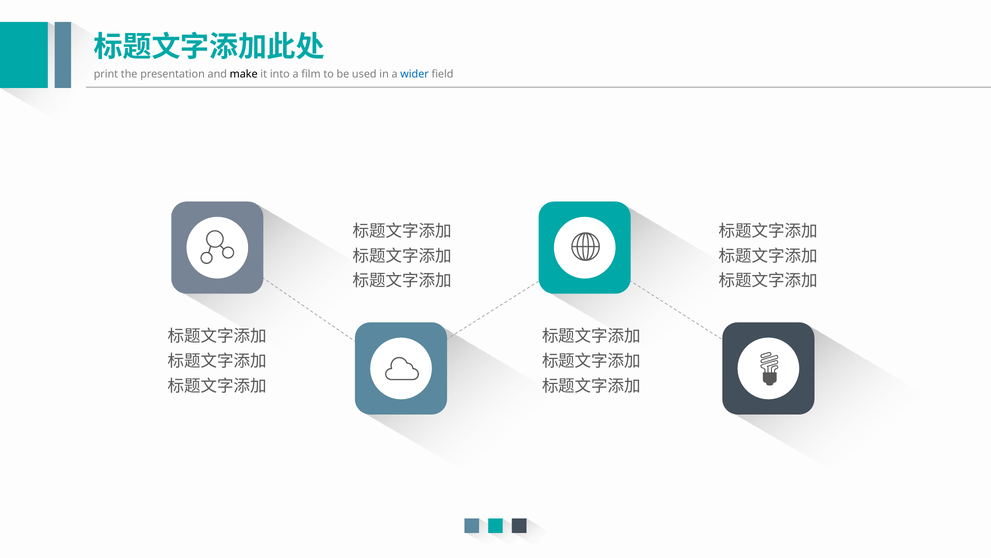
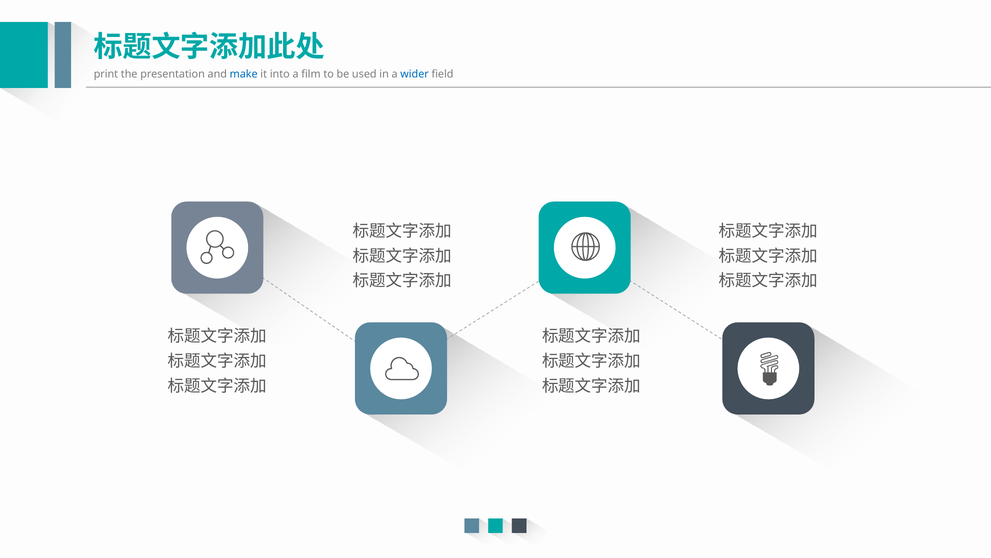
make colour: black -> blue
